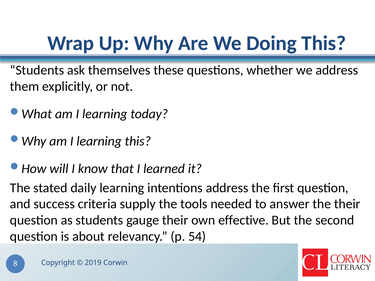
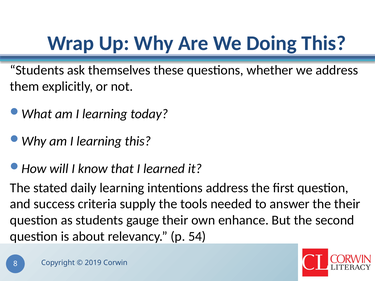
effective: effective -> enhance
